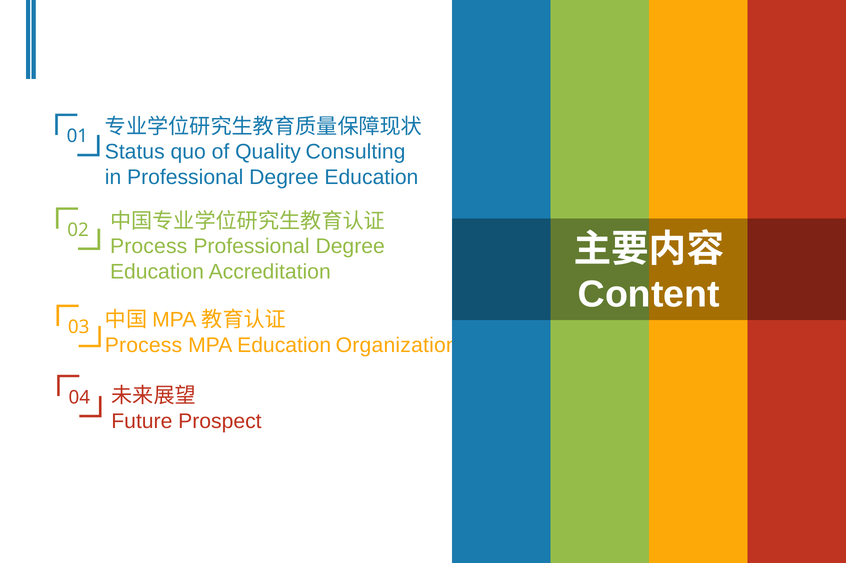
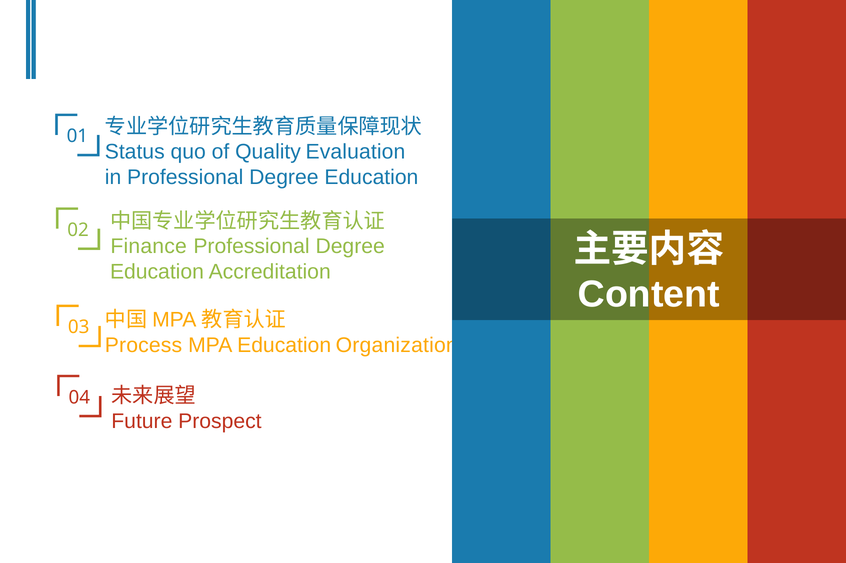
Consulting: Consulting -> Evaluation
Process at (149, 246): Process -> Finance
